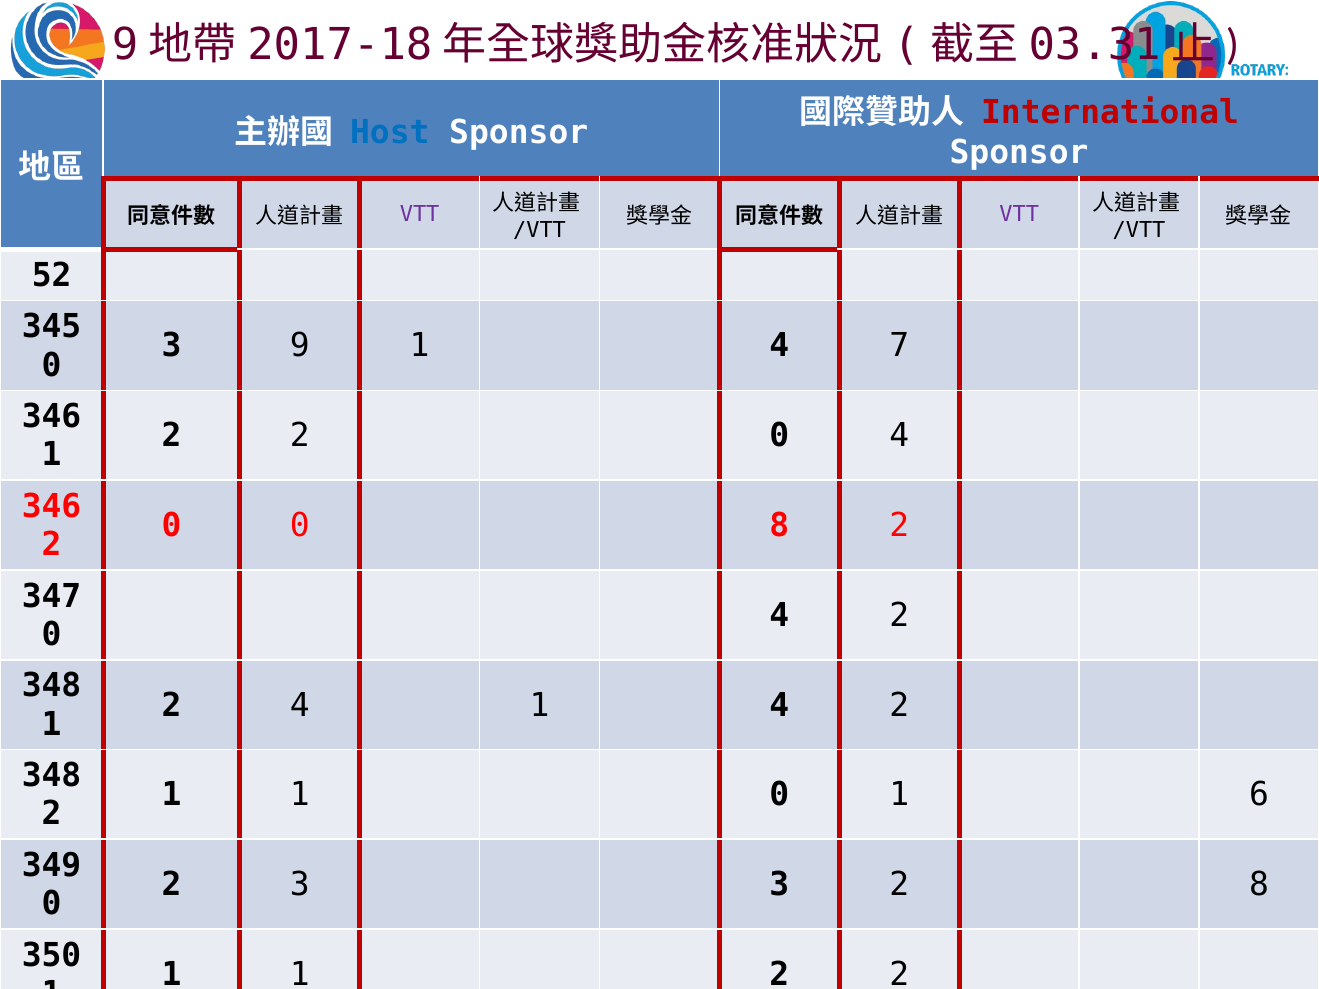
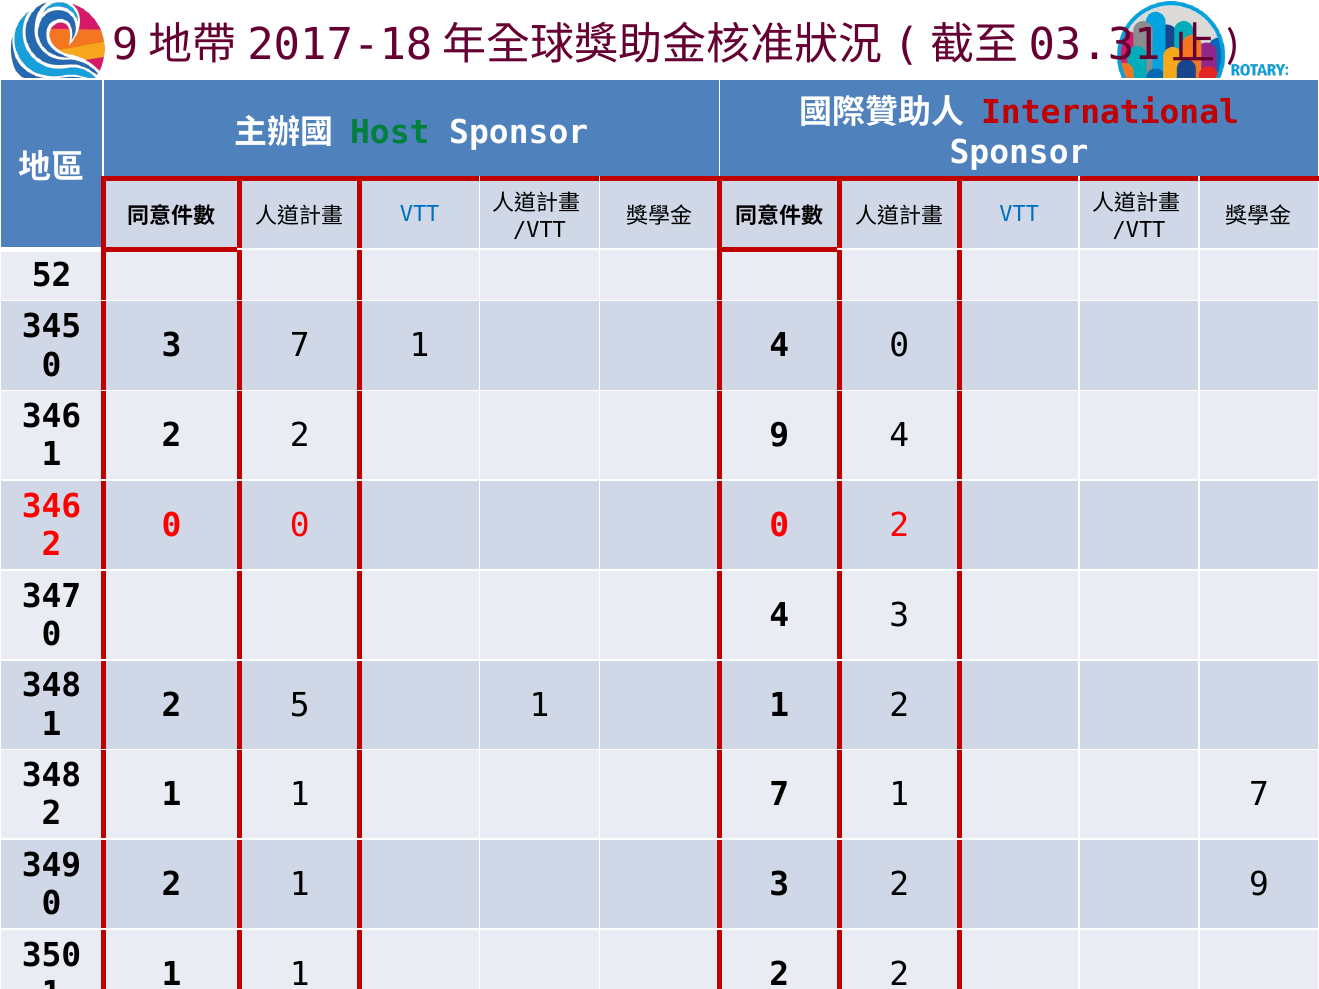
Host colour: blue -> green
VTT at (420, 214) colour: purple -> blue
VTT at (1019, 214) colour: purple -> blue
3 9: 9 -> 7
4 7: 7 -> 0
2 2 0: 0 -> 9
0 0 8: 8 -> 0
2 at (899, 616): 2 -> 3
2 4: 4 -> 5
4 at (779, 705): 4 -> 1
1 1 0: 0 -> 7
6 at (1259, 795): 6 -> 7
3 at (300, 885): 3 -> 1
3 2 8: 8 -> 9
